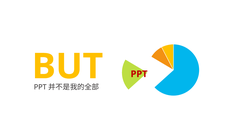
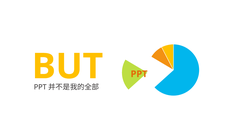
PPT at (139, 74) colour: red -> orange
